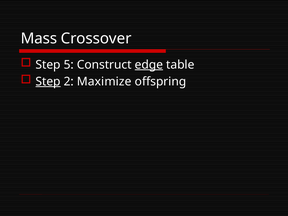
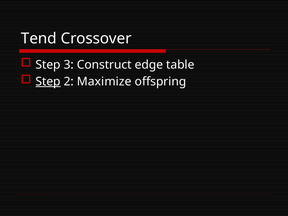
Mass: Mass -> Tend
5: 5 -> 3
edge underline: present -> none
